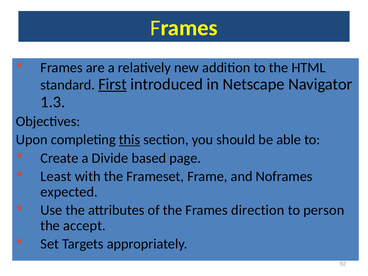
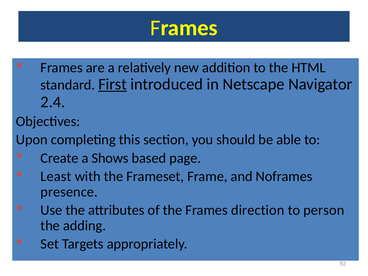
1.3: 1.3 -> 2.4
this underline: present -> none
Divide: Divide -> Shows
expected: expected -> presence
accept: accept -> adding
